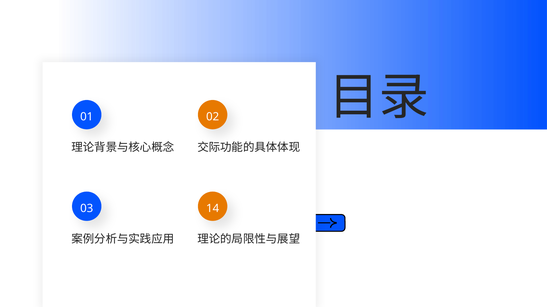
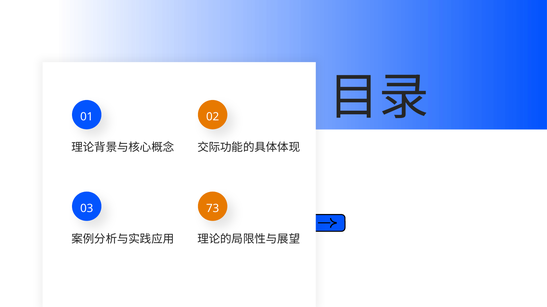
14: 14 -> 73
